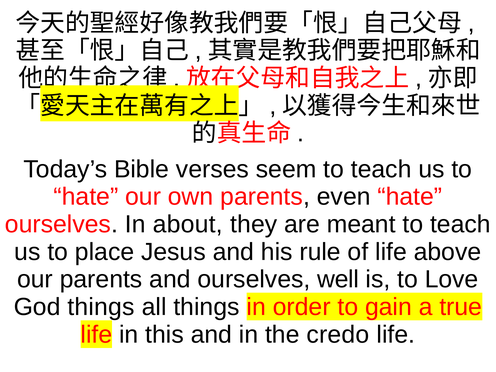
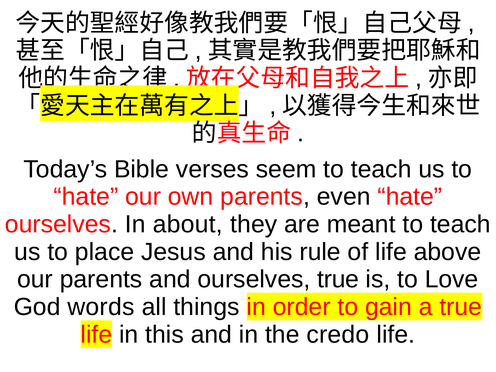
ourselves well: well -> true
God things: things -> words
